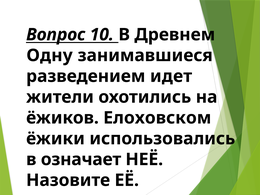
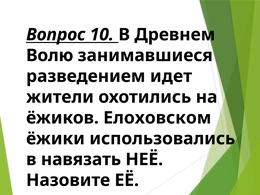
Одну: Одну -> Волю
означает: означает -> навязать
